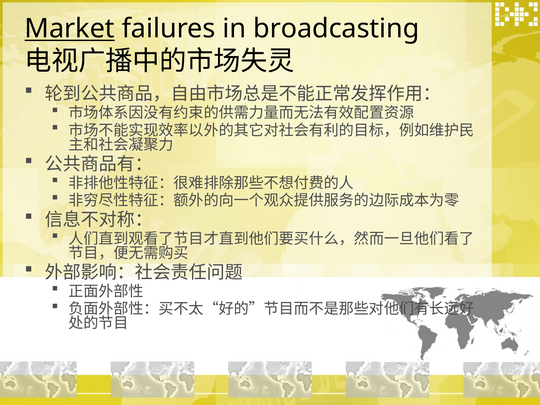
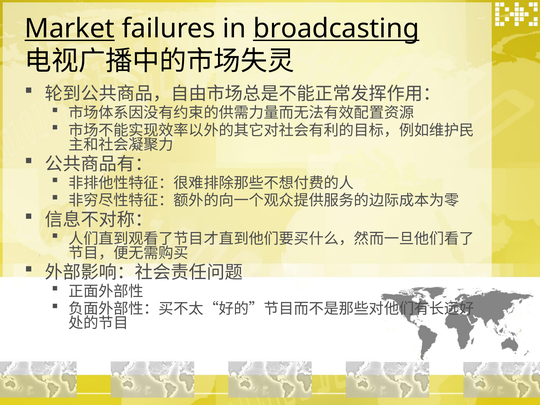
broadcasting underline: none -> present
